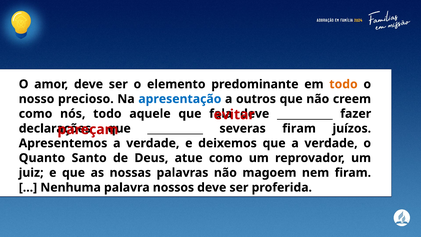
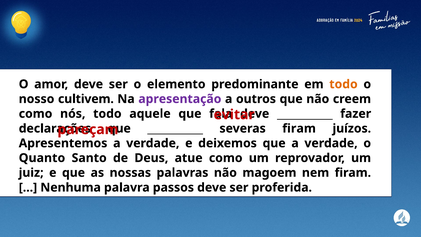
precioso: precioso -> cultivem
apresentação colour: blue -> purple
nossos: nossos -> passos
